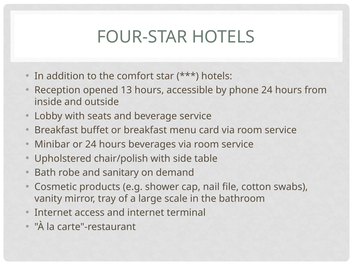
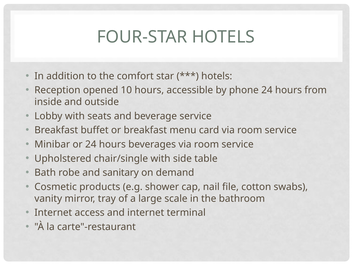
13: 13 -> 10
chair/polish: chair/polish -> chair/single
